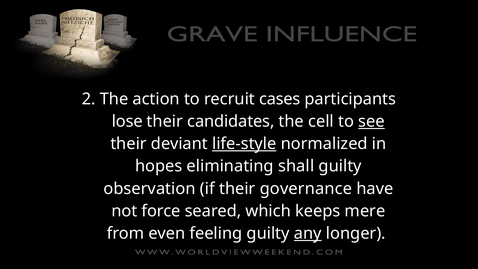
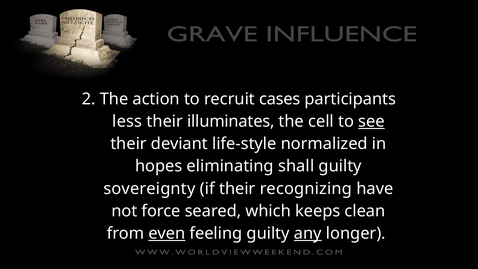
lose: lose -> less
candidates: candidates -> illuminates
life-style underline: present -> none
observation: observation -> sovereignty
governance: governance -> recognizing
mere: mere -> clean
even underline: none -> present
